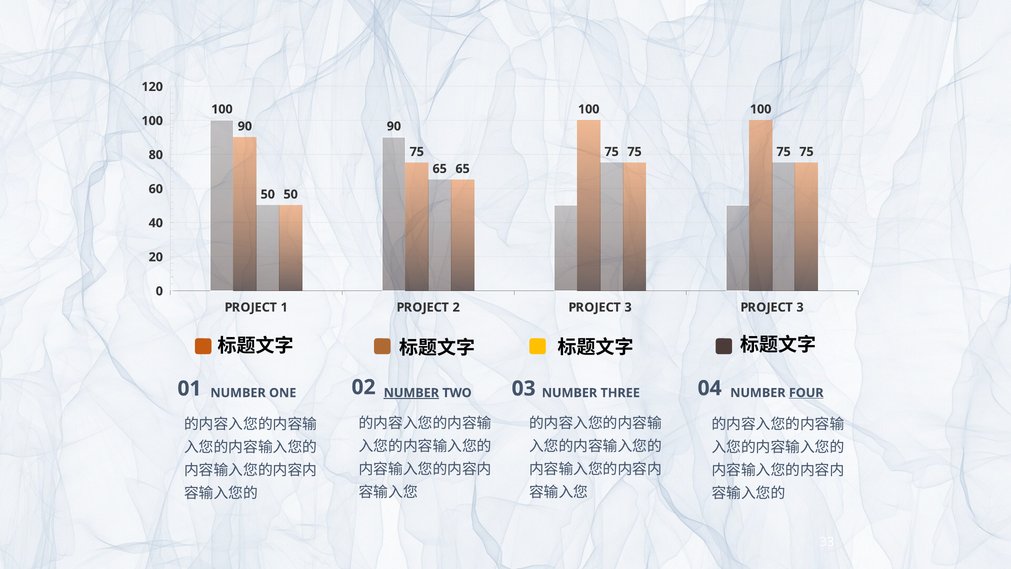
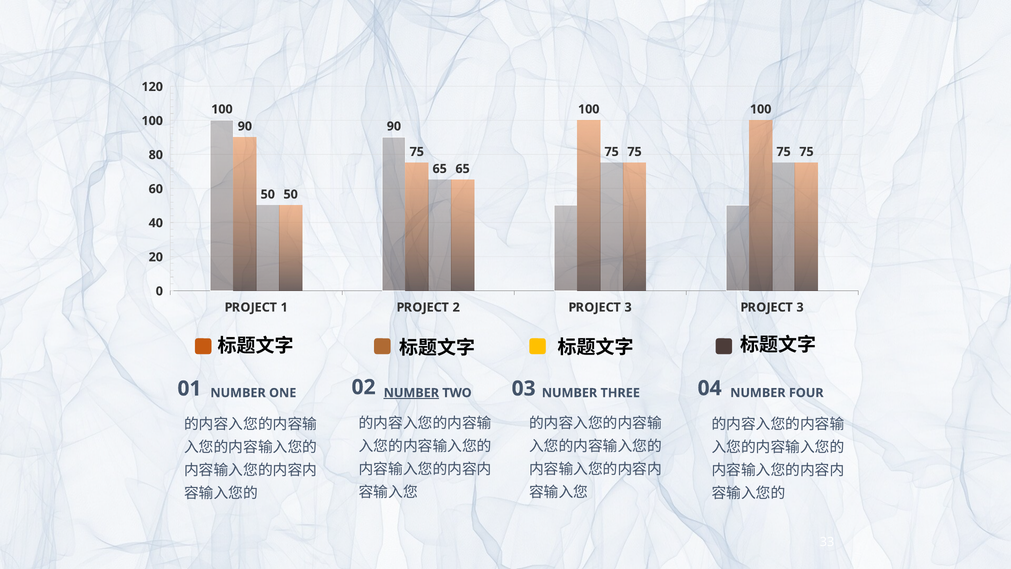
FOUR underline: present -> none
